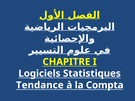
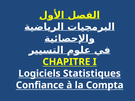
Tendance: Tendance -> Confiance
